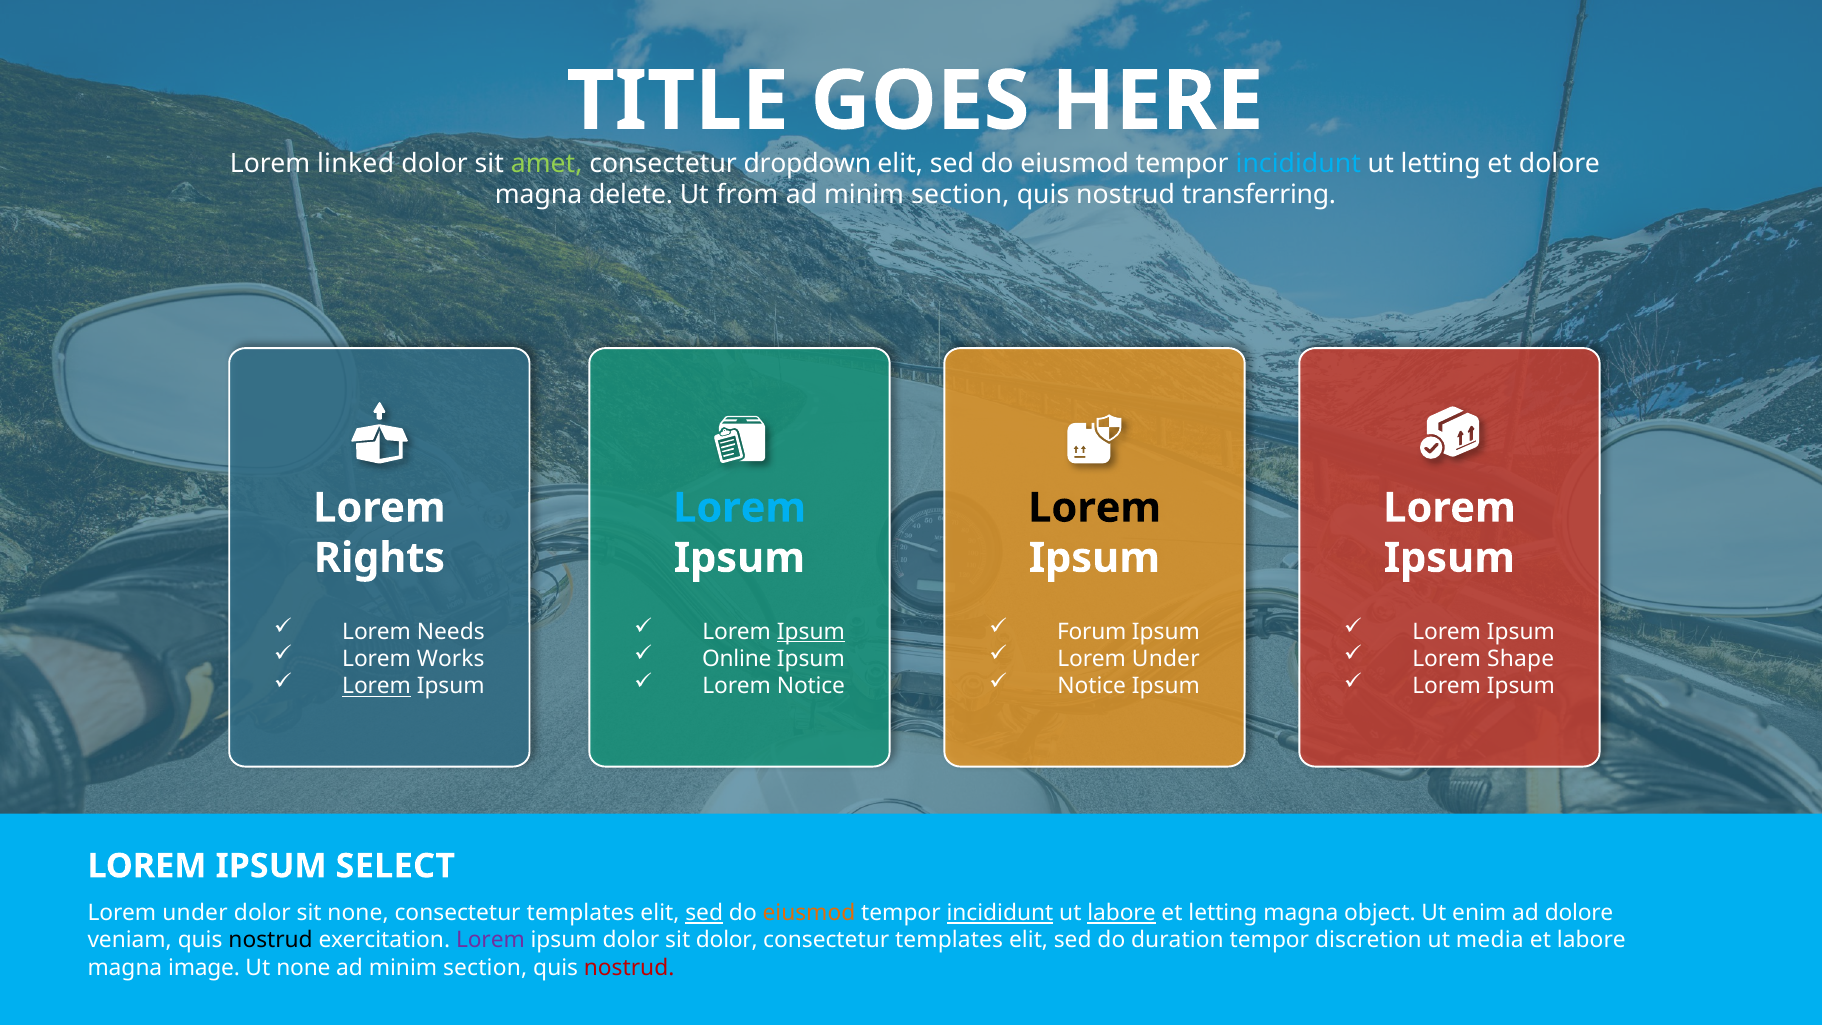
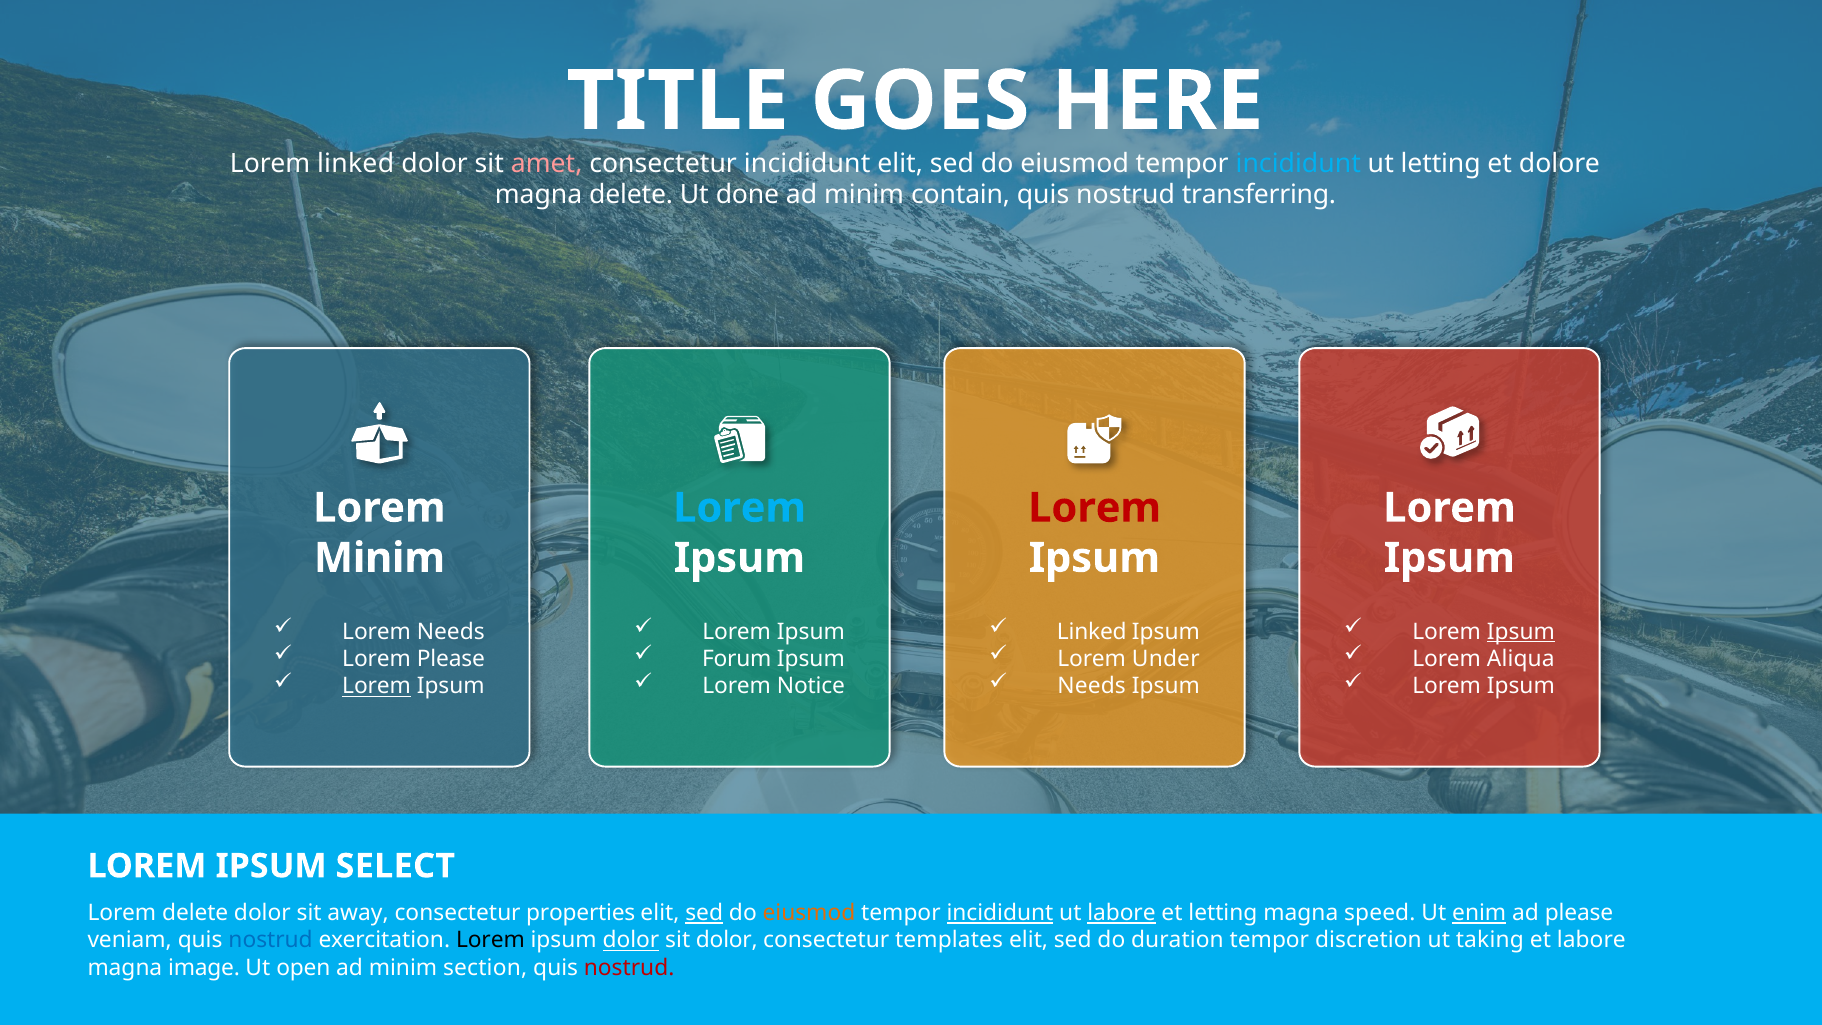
amet colour: light green -> pink
dropdown at (807, 163): dropdown -> incididunt
from: from -> done
section at (960, 195): section -> contain
Lorem at (1095, 508) colour: black -> red
Rights at (379, 558): Rights -> Minim
Ipsum at (811, 632) underline: present -> none
Forum at (1092, 632): Forum -> Linked
Ipsum at (1521, 632) underline: none -> present
Lorem Works: Works -> Please
Online: Online -> Forum
Shape: Shape -> Aliqua
Notice at (1092, 686): Notice -> Needs
under at (195, 913): under -> delete
sit none: none -> away
templates at (581, 913): templates -> properties
object: object -> speed
enim underline: none -> present
ad dolore: dolore -> please
nostrud at (271, 940) colour: black -> blue
Lorem at (490, 940) colour: purple -> black
dolor at (631, 940) underline: none -> present
media: media -> taking
Ut none: none -> open
